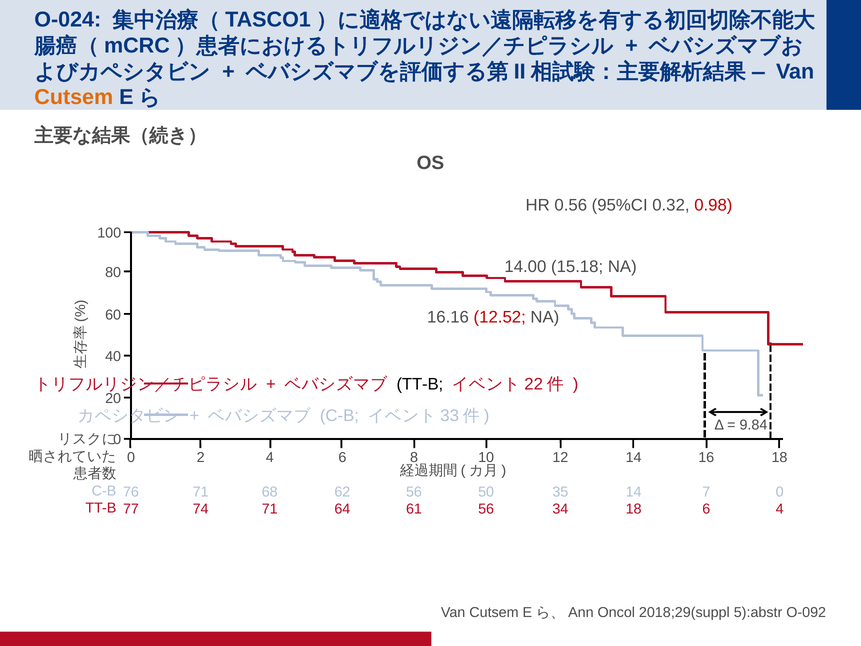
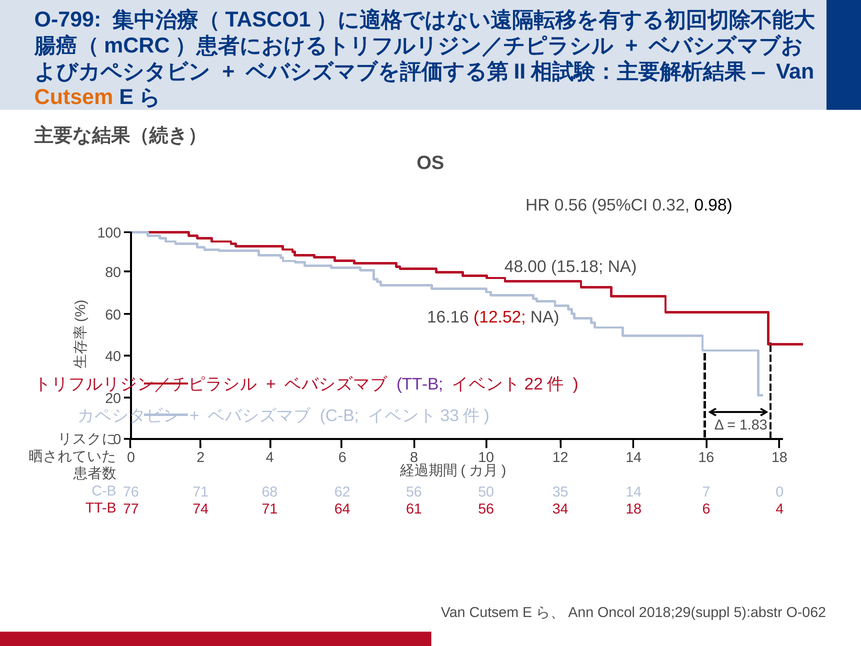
O-024: O-024 -> O-799
0.98 colour: red -> black
14.00: 14.00 -> 48.00
TT-B at (420, 384) colour: black -> purple
9.84: 9.84 -> 1.83
O-092: O-092 -> O-062
